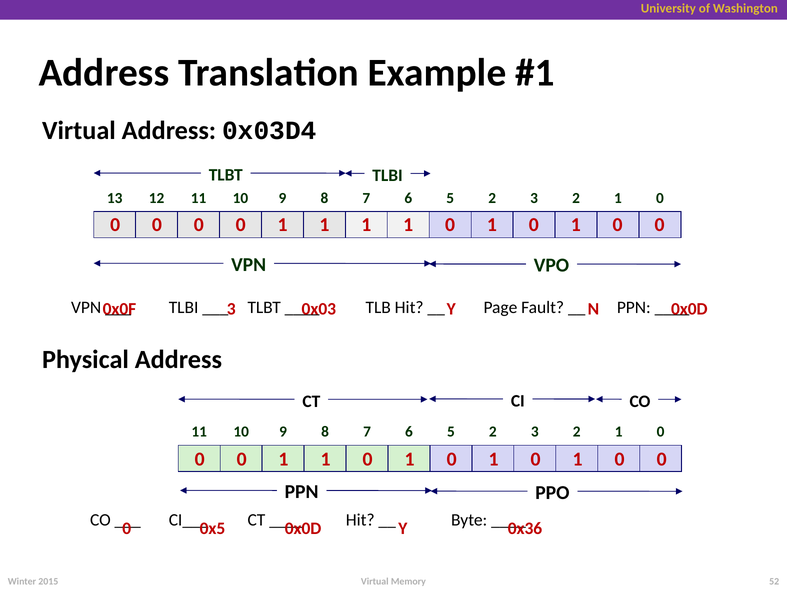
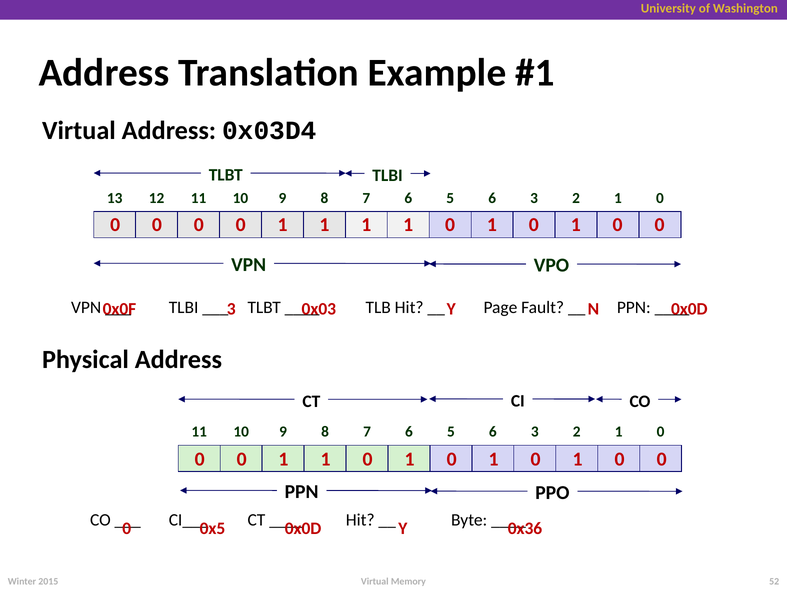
2 at (492, 198): 2 -> 6
2 at (493, 432): 2 -> 6
